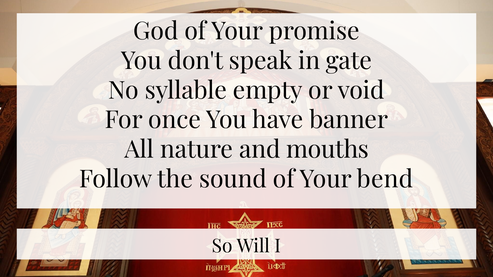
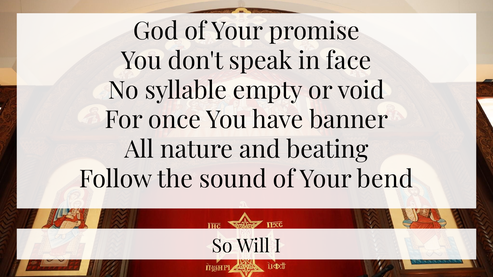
gate: gate -> face
mouths: mouths -> beating
